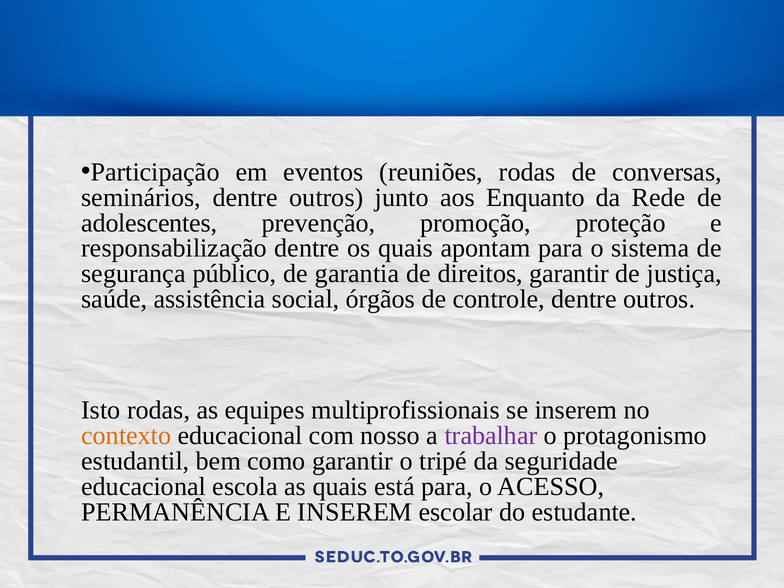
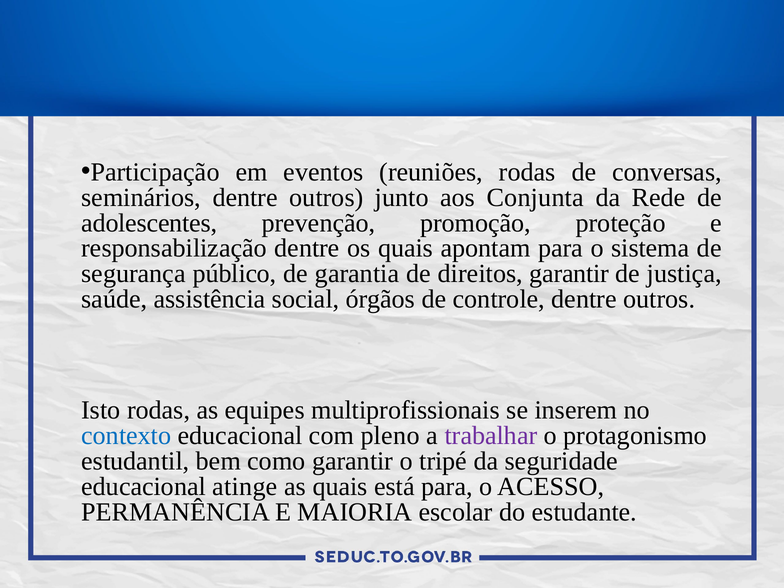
Enquanto: Enquanto -> Conjunta
contexto colour: orange -> blue
nosso: nosso -> pleno
escola: escola -> atinge
E INSEREM: INSEREM -> MAIORIA
